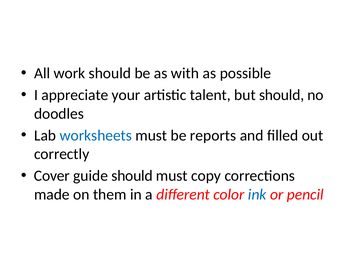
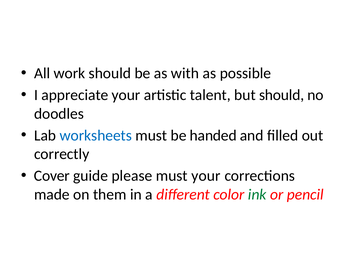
reports: reports -> handed
guide should: should -> please
must copy: copy -> your
ink colour: blue -> green
